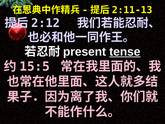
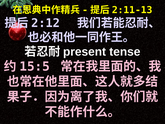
tense underline: present -> none
